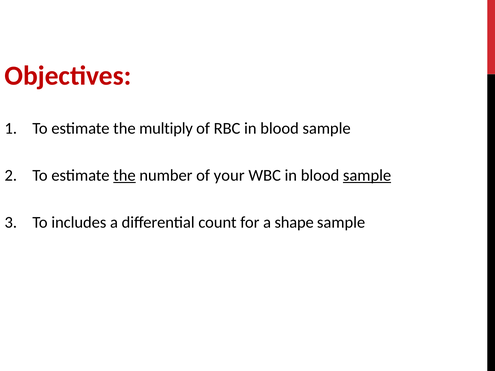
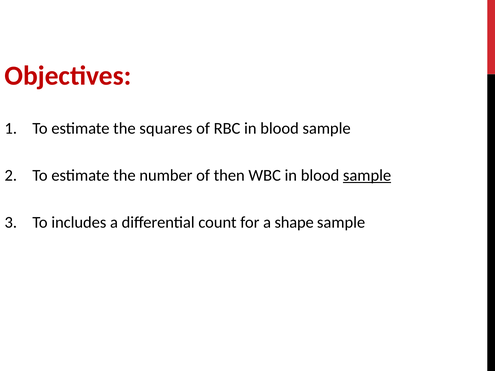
multiply: multiply -> squares
the at (124, 176) underline: present -> none
your: your -> then
